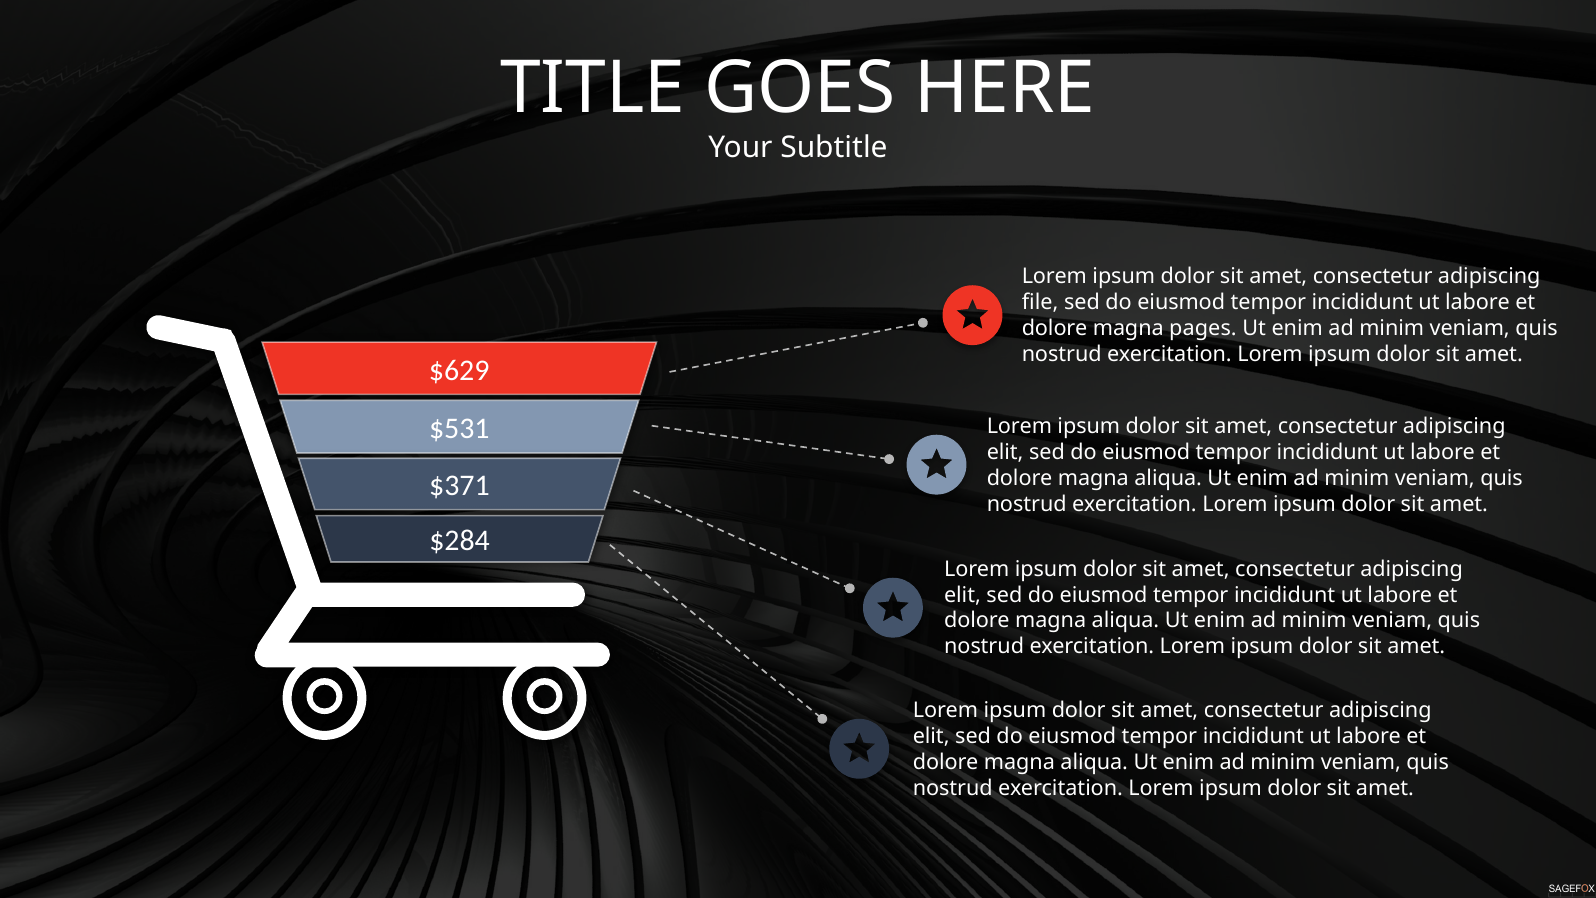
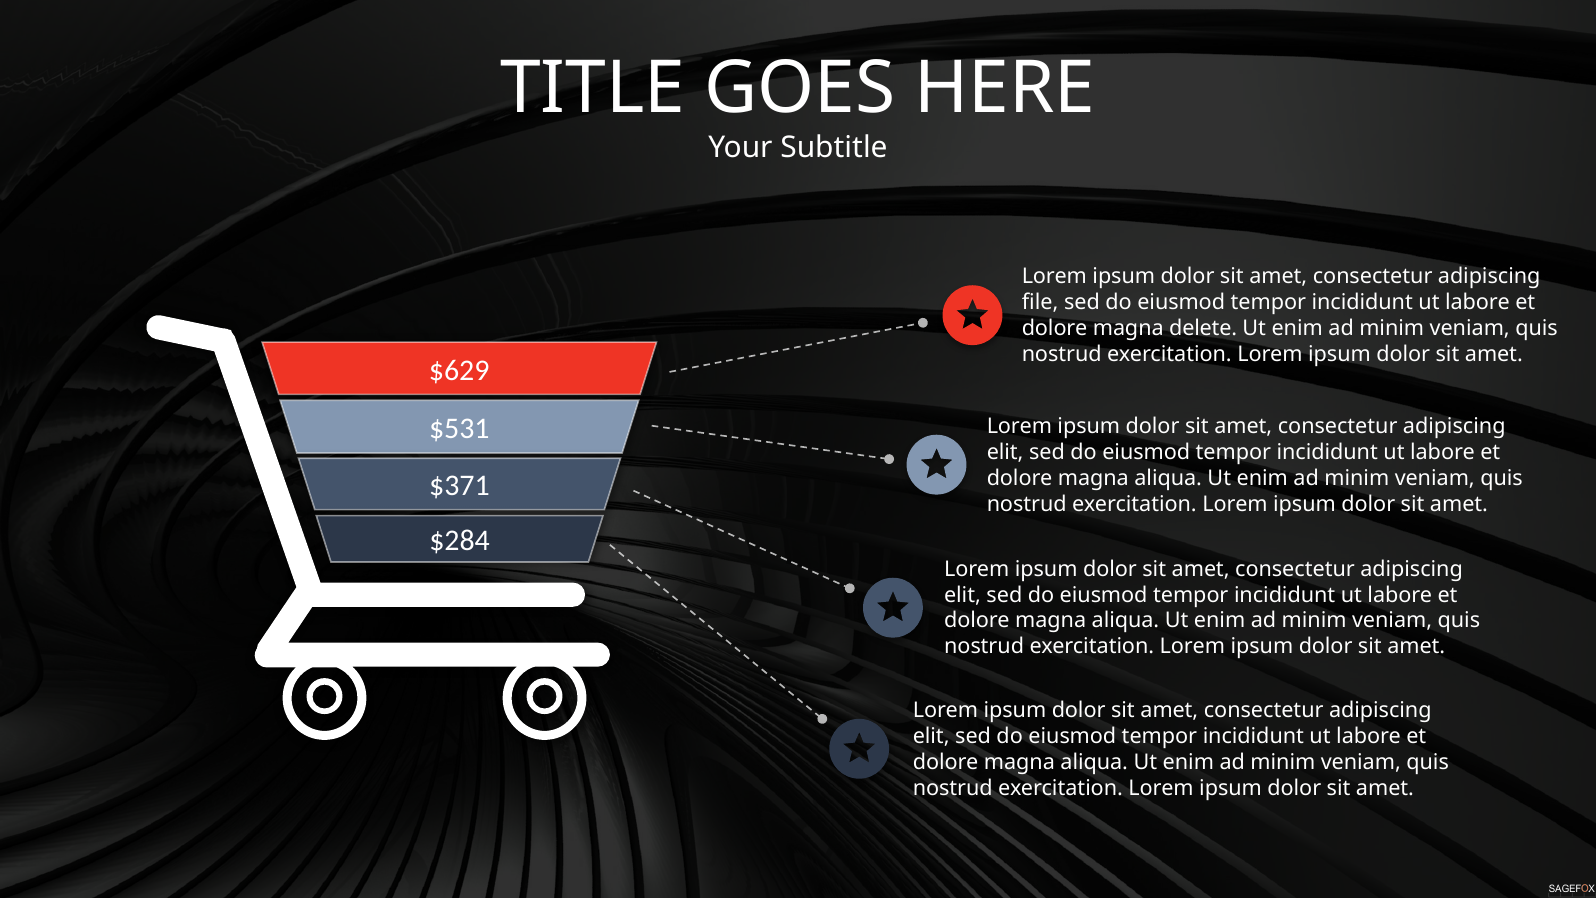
pages: pages -> delete
